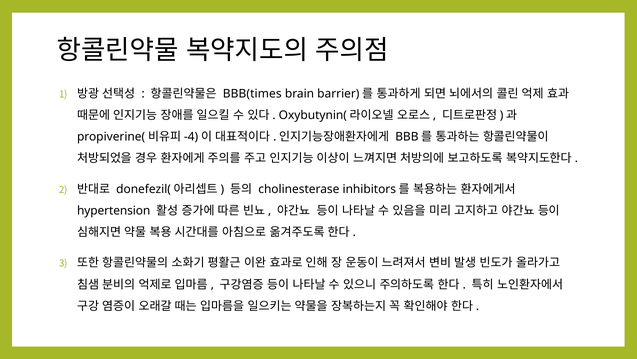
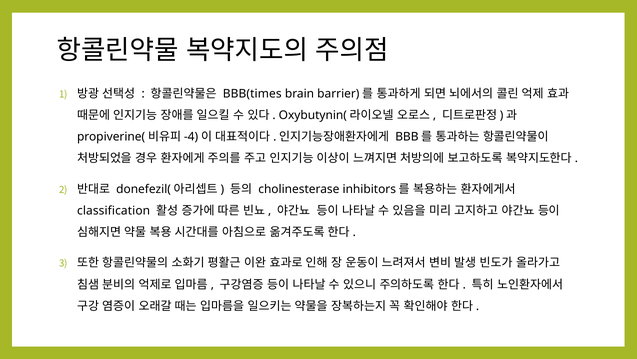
hypertension: hypertension -> classification
